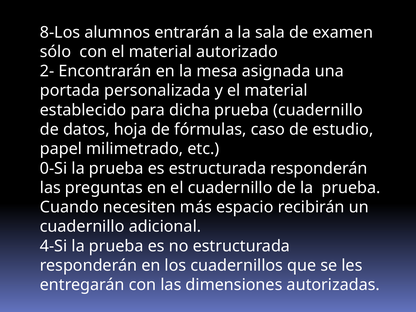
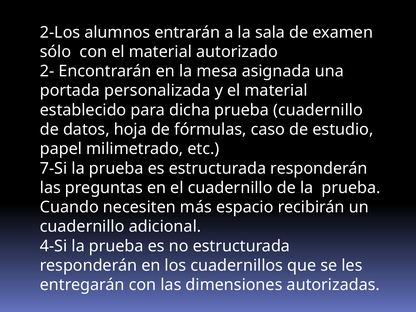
8-Los: 8-Los -> 2-Los
0-Si: 0-Si -> 7-Si
